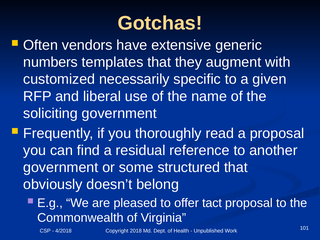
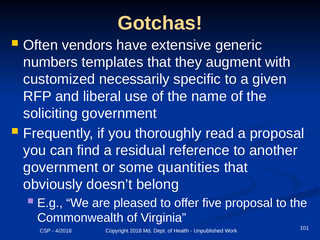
structured: structured -> quantities
tact: tact -> five
